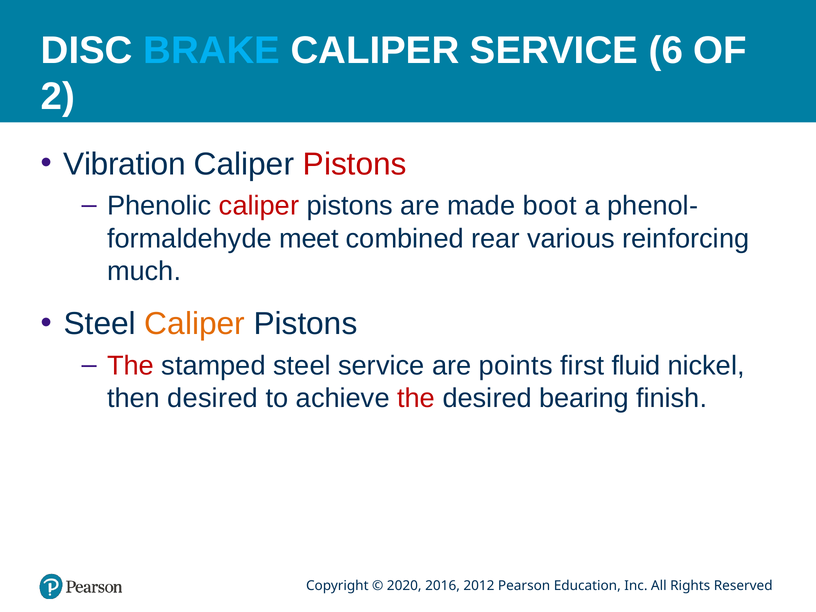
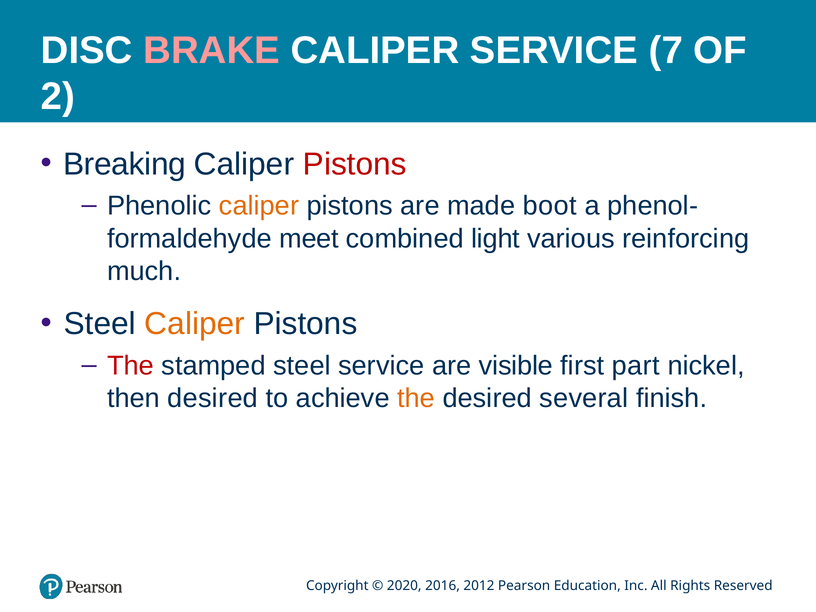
BRAKE colour: light blue -> pink
6: 6 -> 7
Vibration: Vibration -> Breaking
caliper at (259, 206) colour: red -> orange
rear: rear -> light
points: points -> visible
fluid: fluid -> part
the at (416, 398) colour: red -> orange
bearing: bearing -> several
